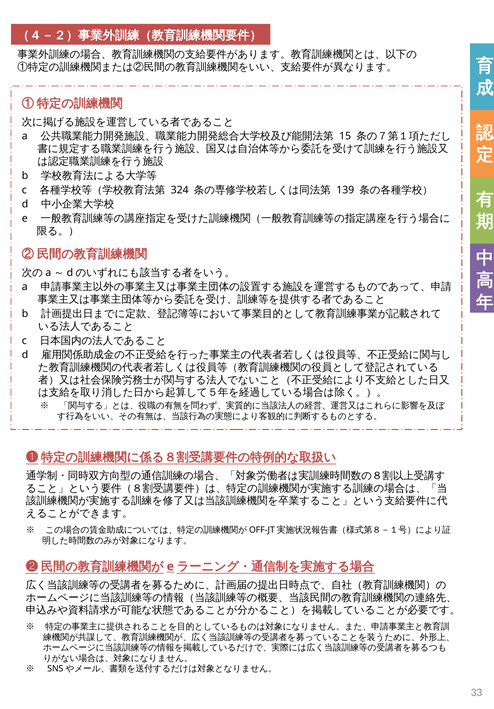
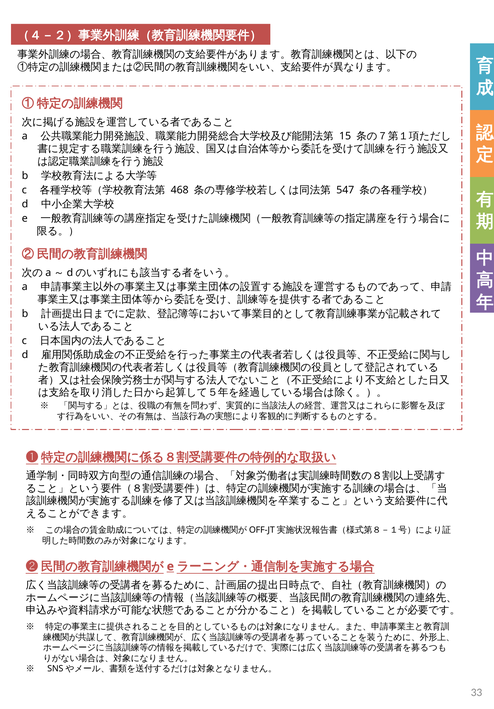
324: 324 -> 468
139: 139 -> 547
